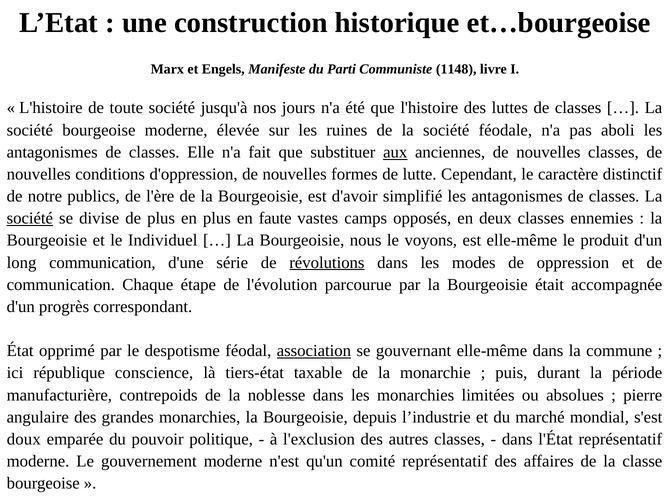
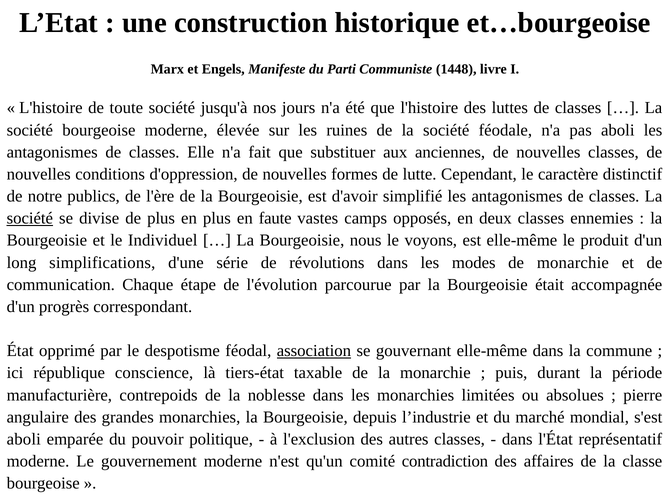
1148: 1148 -> 1448
aux underline: present -> none
long communication: communication -> simplifications
révolutions underline: present -> none
de oppression: oppression -> monarchie
doux at (24, 440): doux -> aboli
comité représentatif: représentatif -> contradiction
